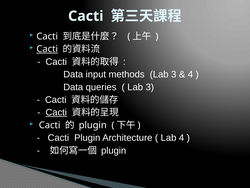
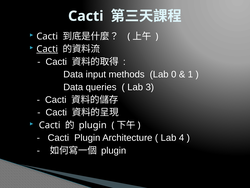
methods Lab 3: 3 -> 0
4 at (190, 74): 4 -> 1
Cacti at (56, 112) underline: present -> none
